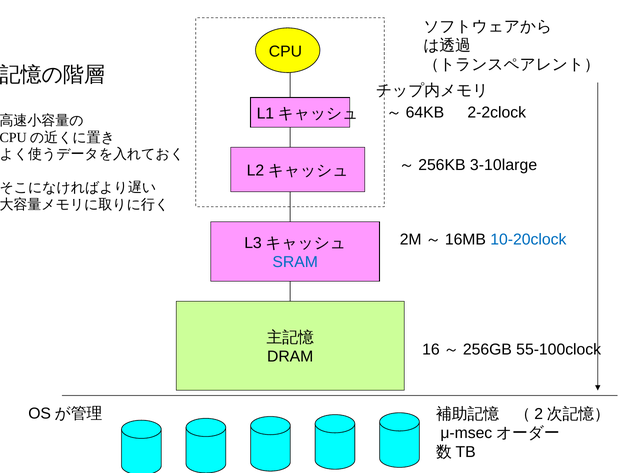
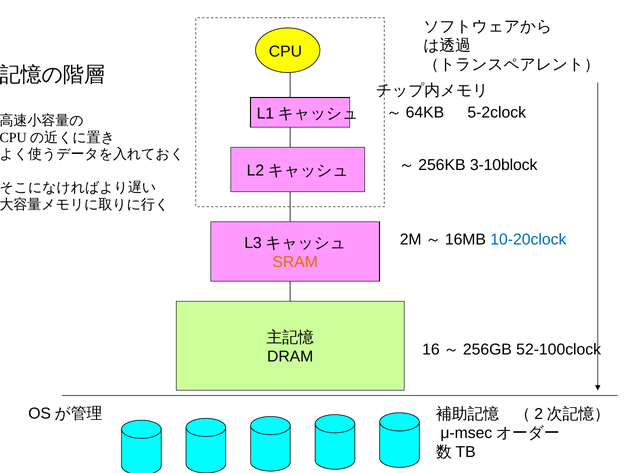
2-2clock: 2-2clock -> 5-2clock
3-10large: 3-10large -> 3-10block
SRAM colour: blue -> orange
55-100clock: 55-100clock -> 52-100clock
